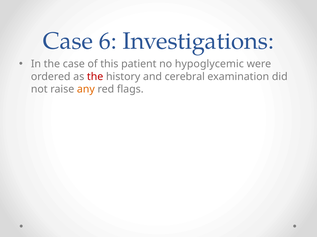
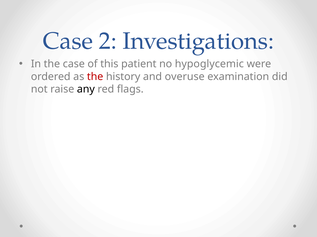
6: 6 -> 2
cerebral: cerebral -> overuse
any colour: orange -> black
